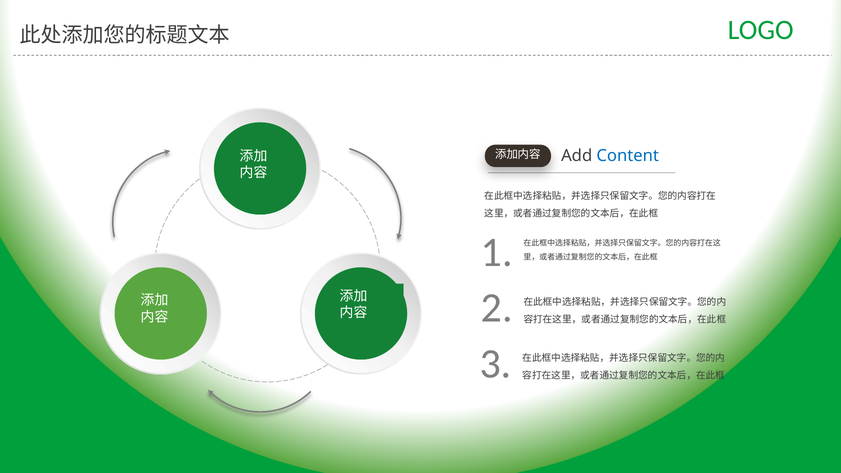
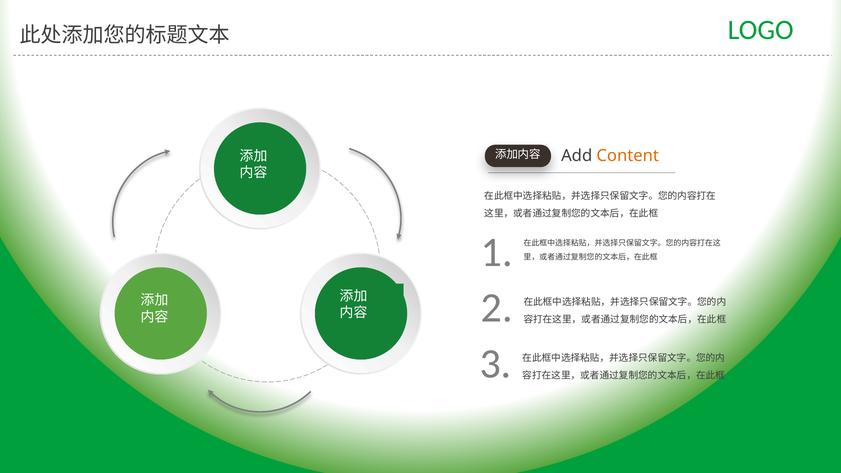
Content colour: blue -> orange
